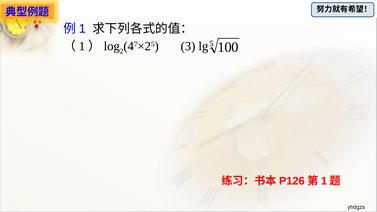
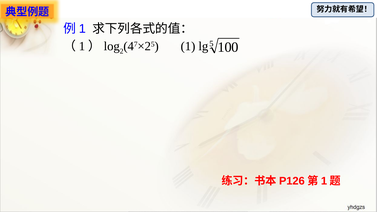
3 at (188, 46): 3 -> 1
